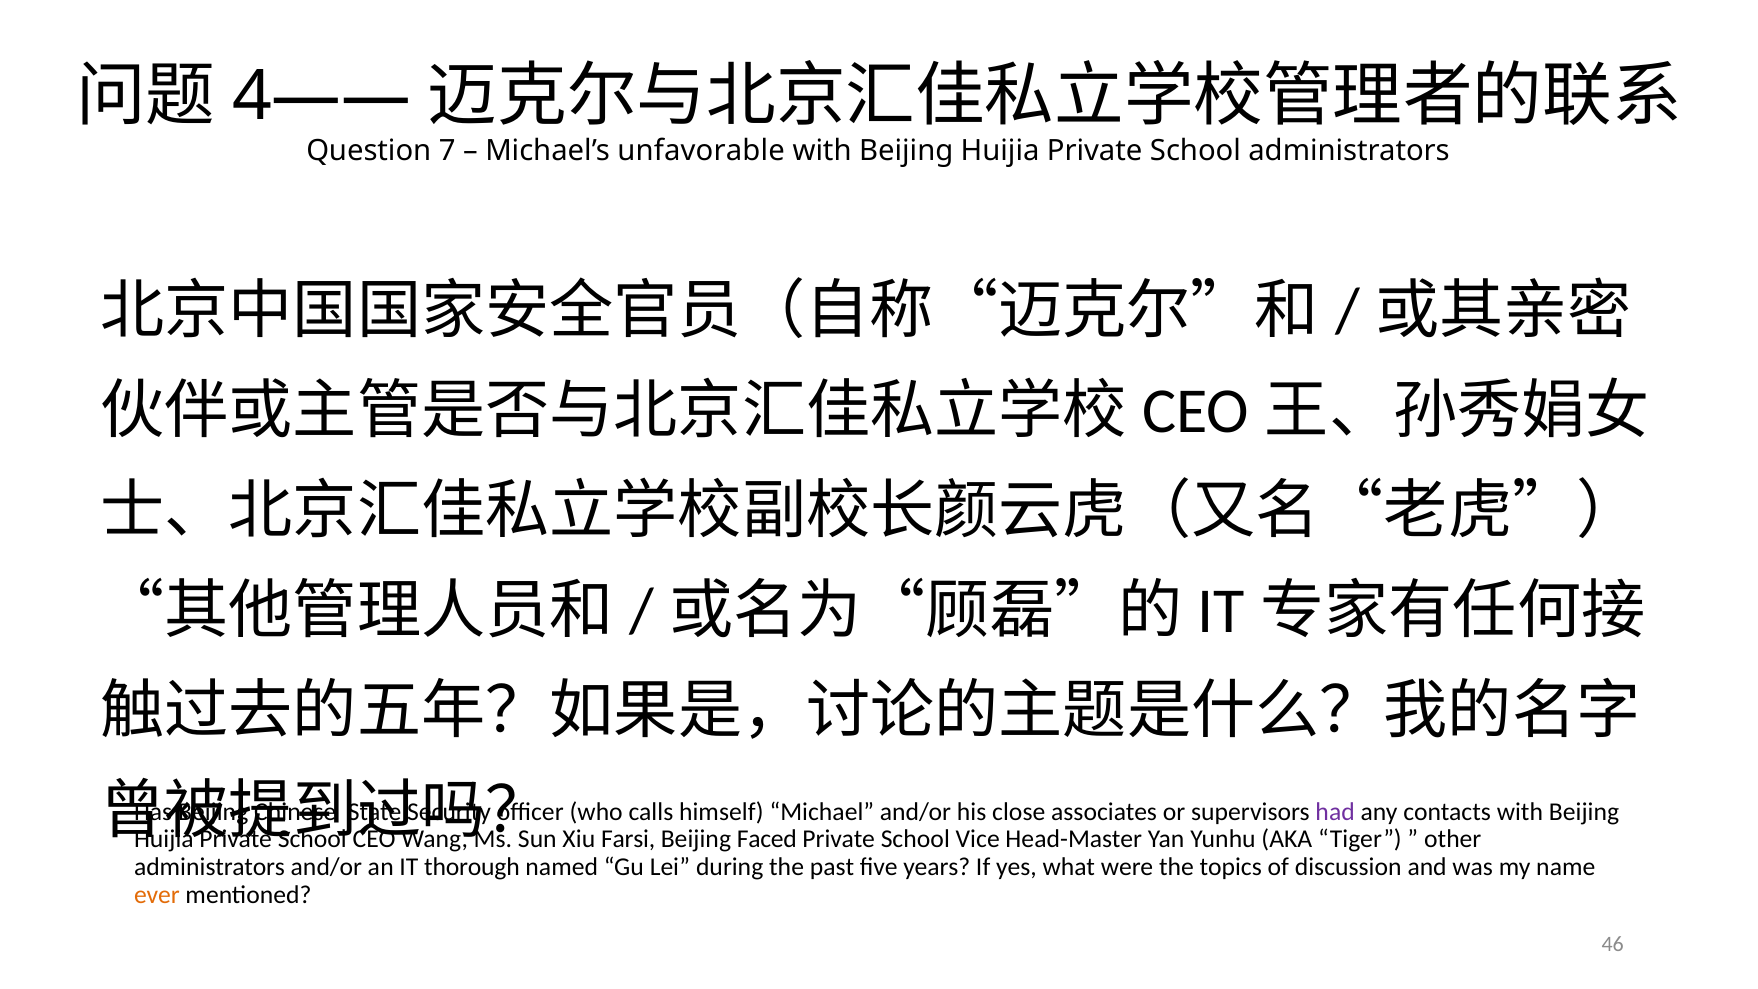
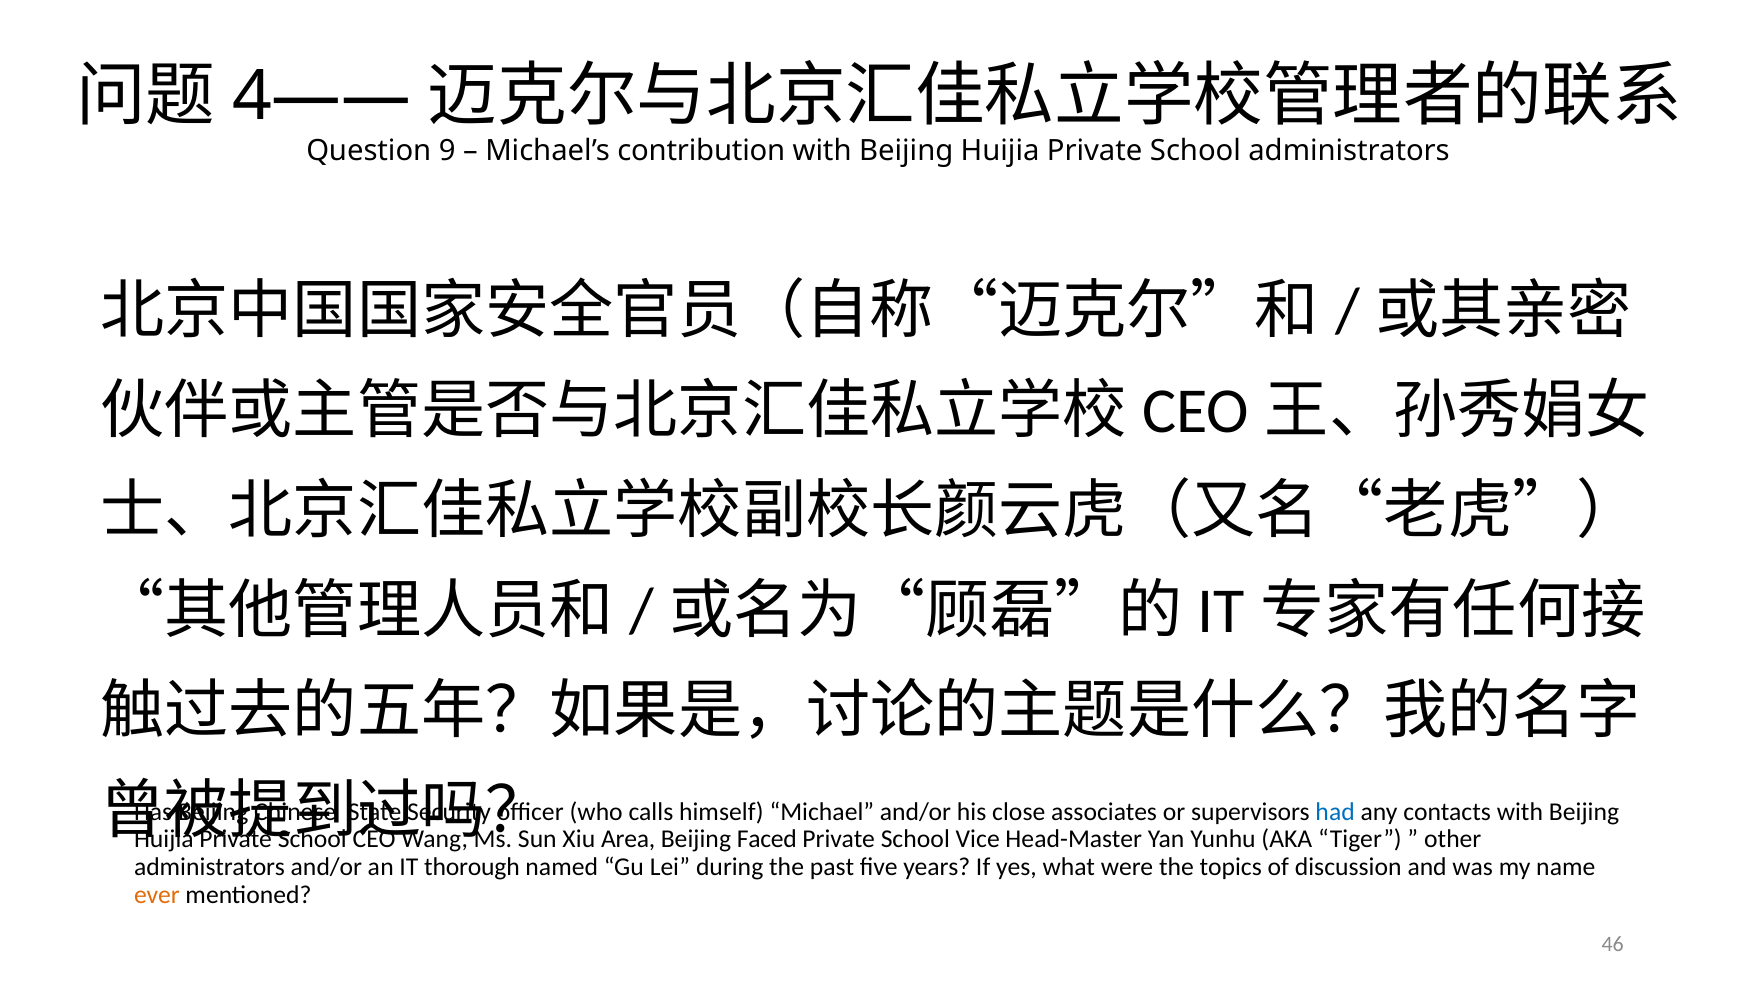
7: 7 -> 9
unfavorable: unfavorable -> contribution
had colour: purple -> blue
Farsi: Farsi -> Area
